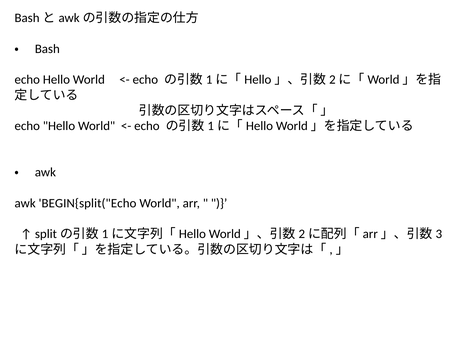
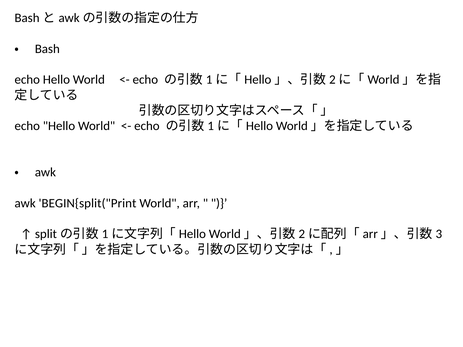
BEGIN{split("Echo: BEGIN{split("Echo -> BEGIN{split("Print
